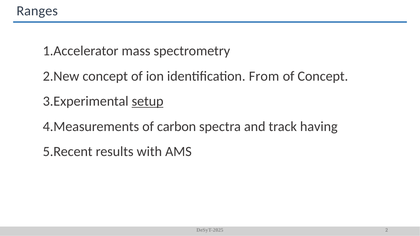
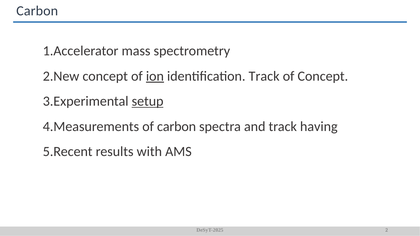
Ranges at (37, 11): Ranges -> Carbon
ion underline: none -> present
identification From: From -> Track
